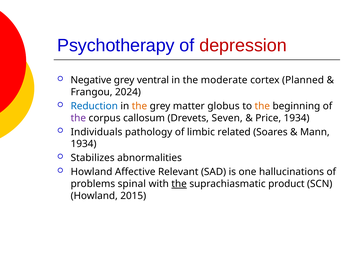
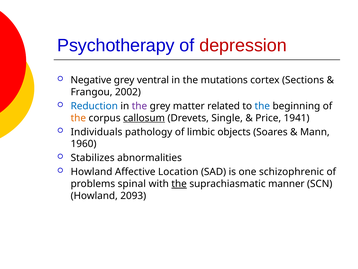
moderate: moderate -> mutations
Planned: Planned -> Sections
2024: 2024 -> 2002
the at (139, 106) colour: orange -> purple
globus: globus -> related
the at (262, 106) colour: orange -> blue
the at (78, 118) colour: purple -> orange
callosum underline: none -> present
Seven: Seven -> Single
Price 1934: 1934 -> 1941
related: related -> objects
1934 at (84, 144): 1934 -> 1960
Relevant: Relevant -> Location
hallucinations: hallucinations -> schizophrenic
product: product -> manner
2015: 2015 -> 2093
